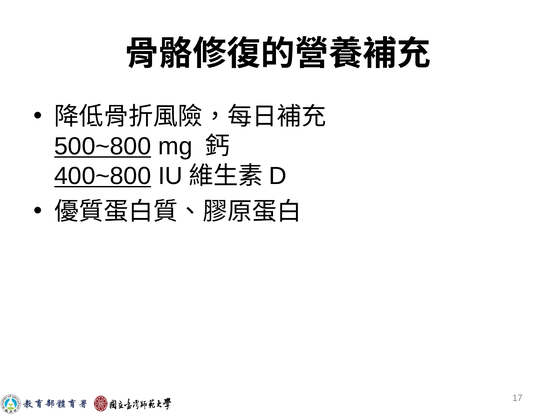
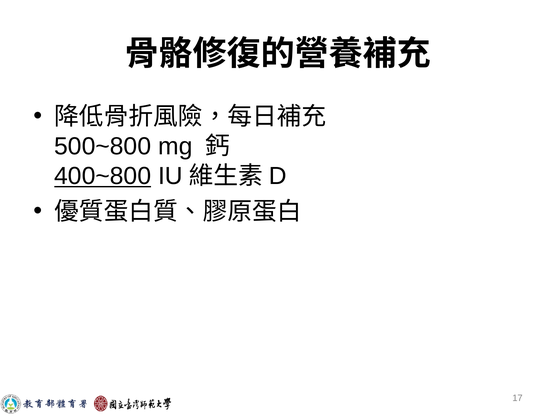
500~800 underline: present -> none
